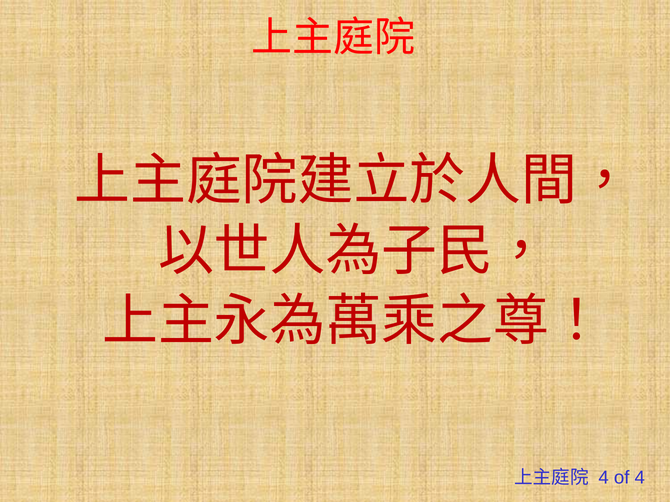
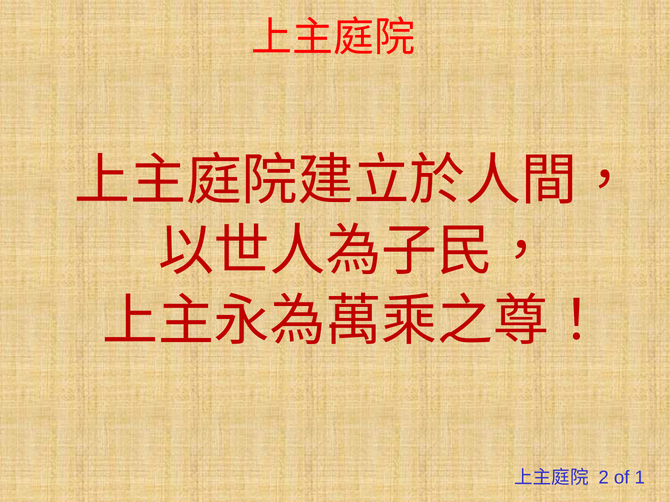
4 at (604, 478): 4 -> 2
of 4: 4 -> 1
